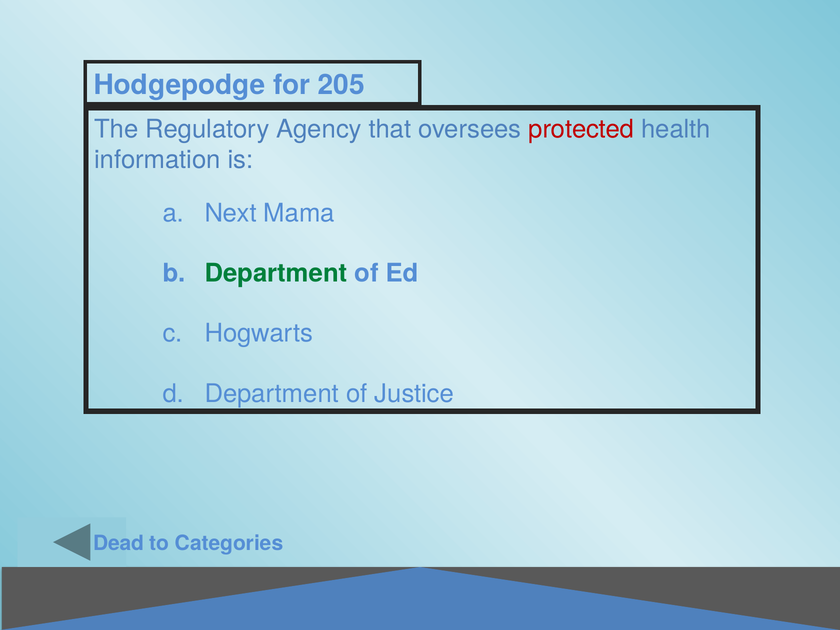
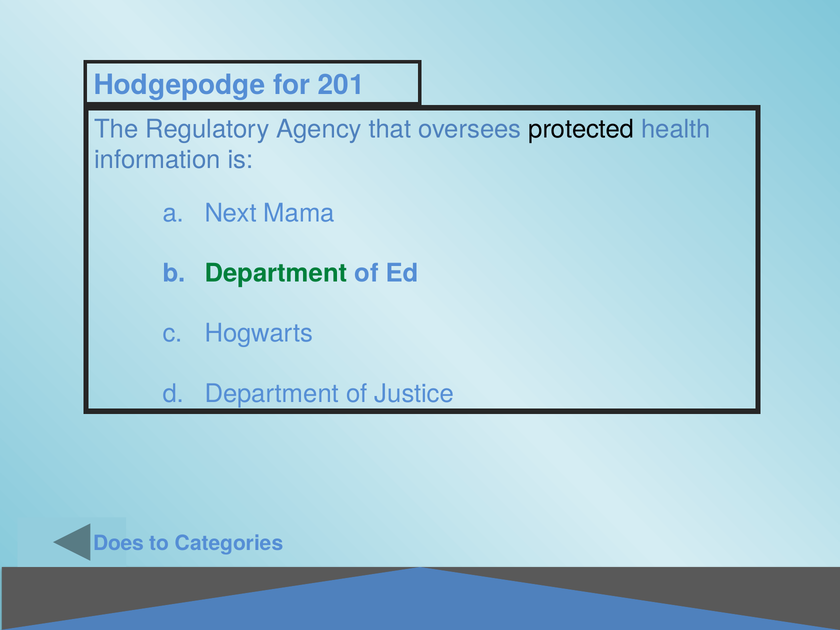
205: 205 -> 201
protected colour: red -> black
Dead: Dead -> Does
